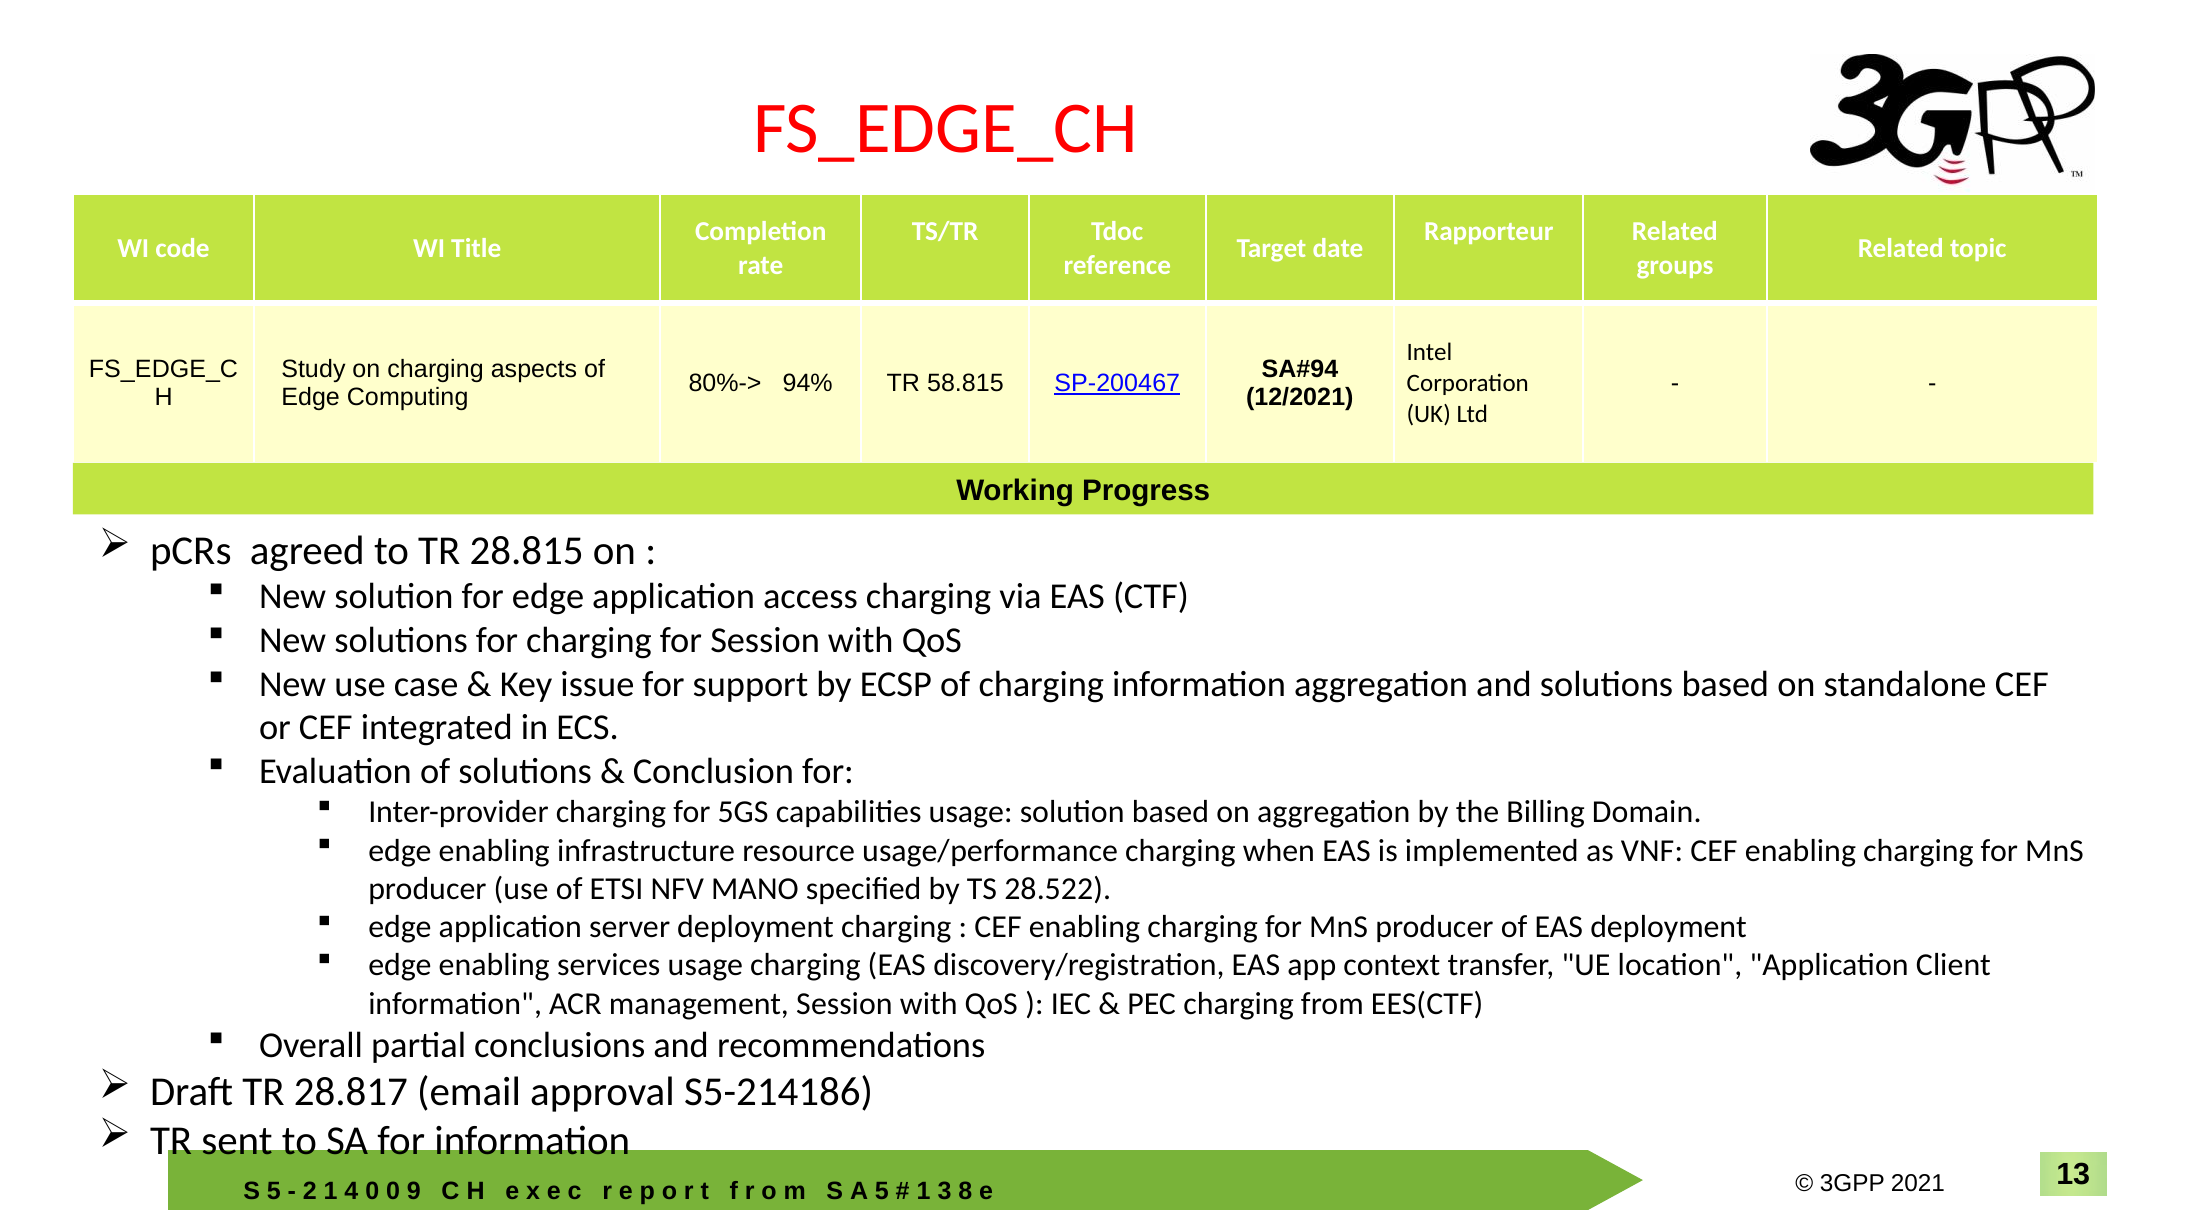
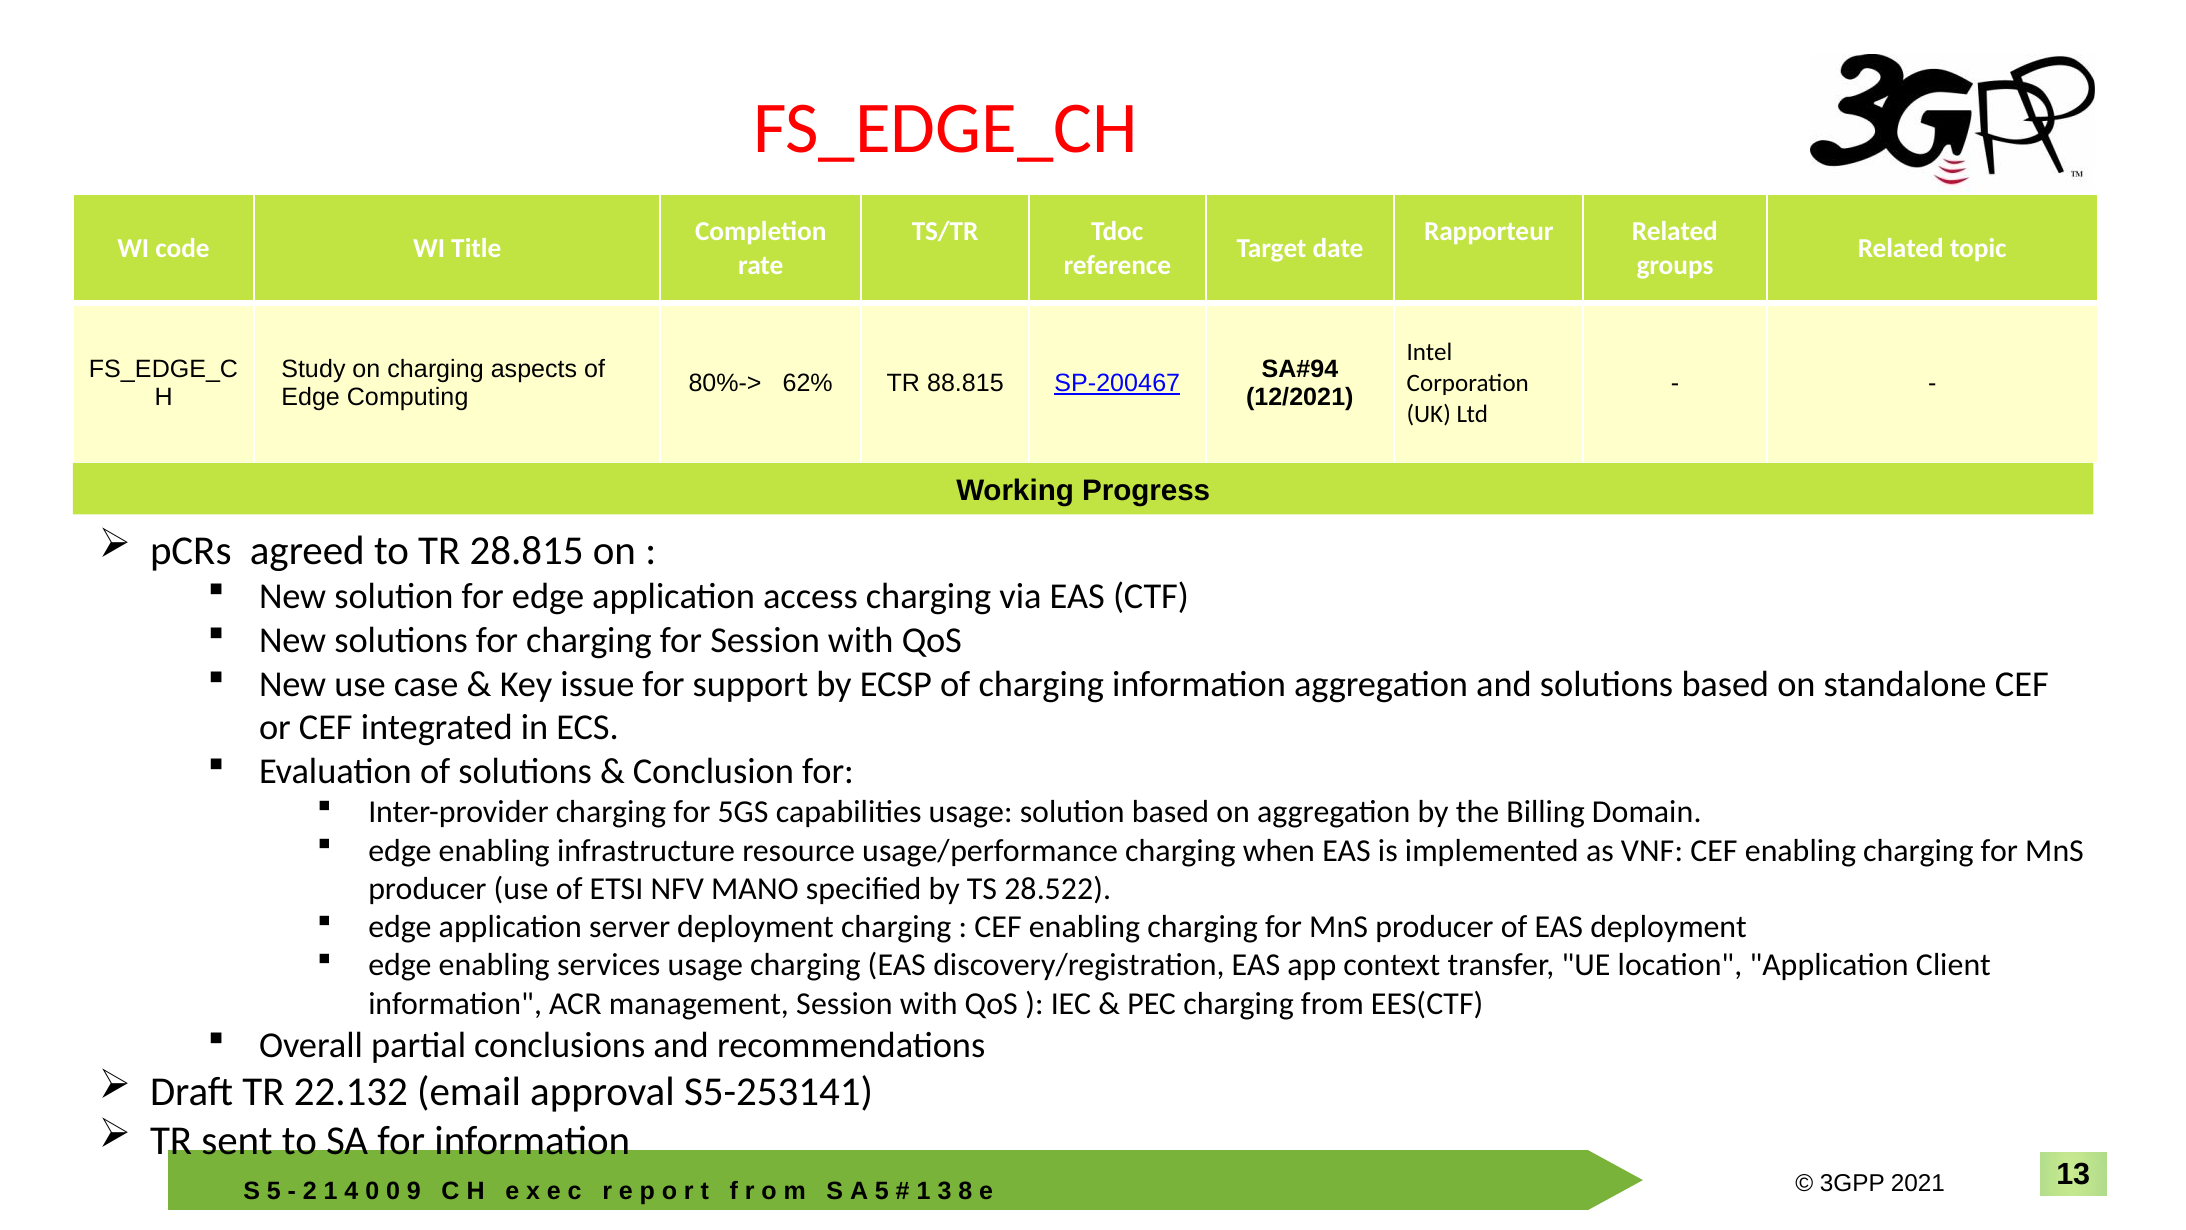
94%: 94% -> 62%
58.815: 58.815 -> 88.815
28.817: 28.817 -> 22.132
S5-214186: S5-214186 -> S5-253141
